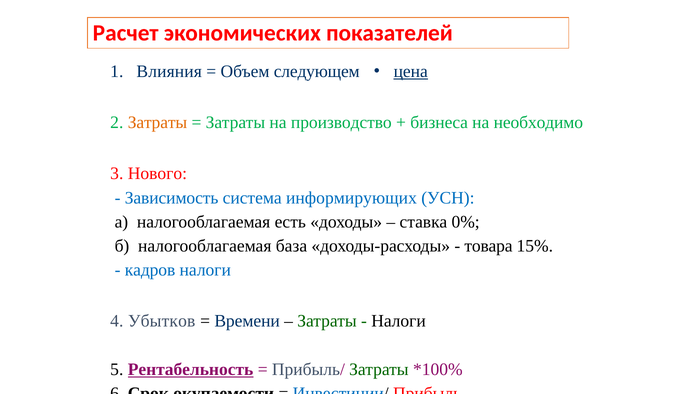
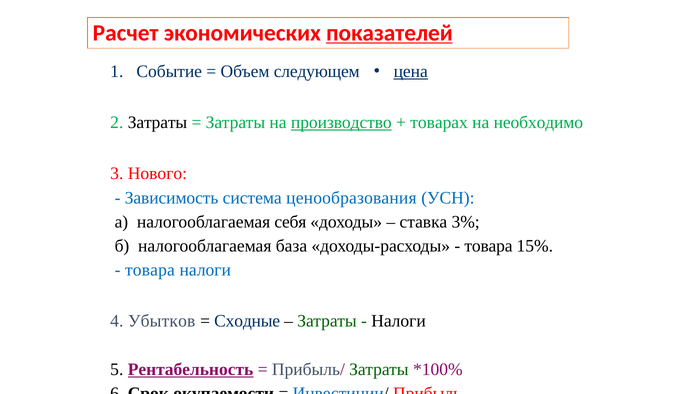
показателей underline: none -> present
Влияния: Влияния -> Событие
Затраты at (157, 123) colour: orange -> black
производство underline: none -> present
бизнеса: бизнеса -> товарах
информирующих: информирующих -> ценообразования
есть: есть -> себя
0%: 0% -> 3%
кадров at (150, 270): кадров -> товара
Времени: Времени -> Сходные
